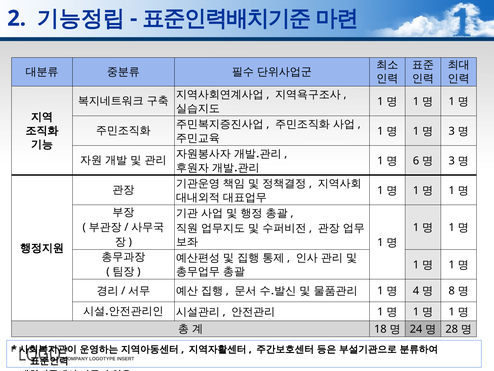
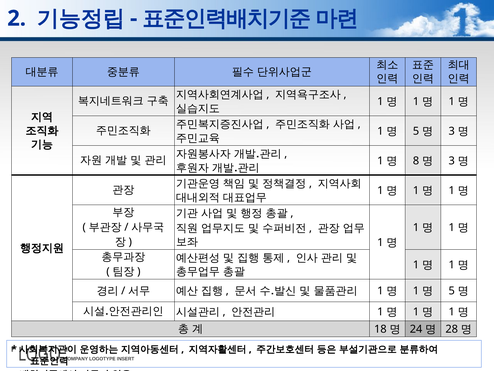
1 at (416, 131): 1 -> 5
6: 6 -> 8
4 at (416, 291): 4 -> 1
8 at (452, 291): 8 -> 5
